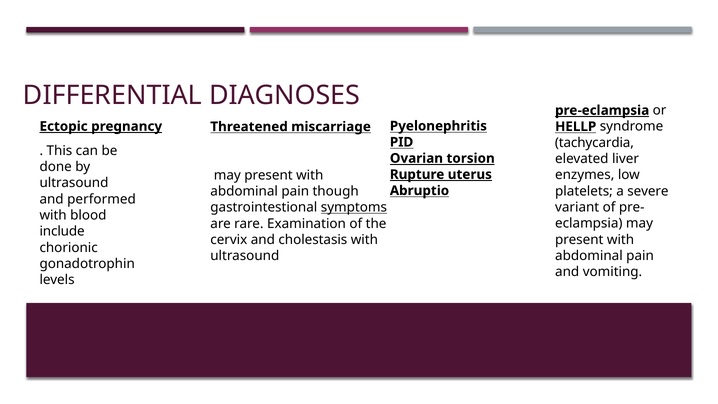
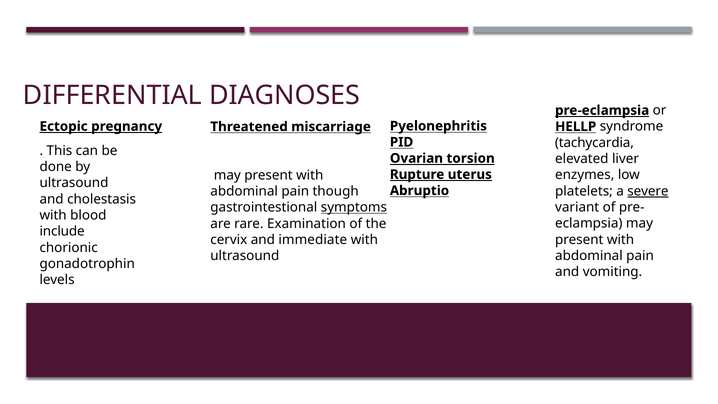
severe underline: none -> present
performed: performed -> cholestasis
cholestasis: cholestasis -> immediate
